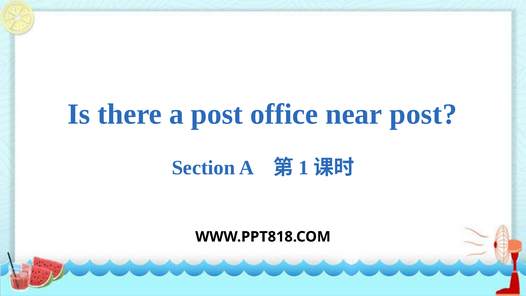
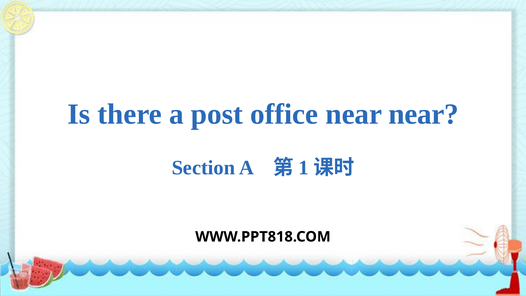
near post: post -> near
